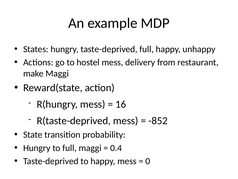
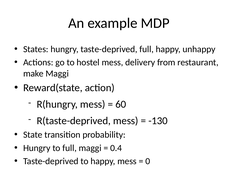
16: 16 -> 60
-852: -852 -> -130
